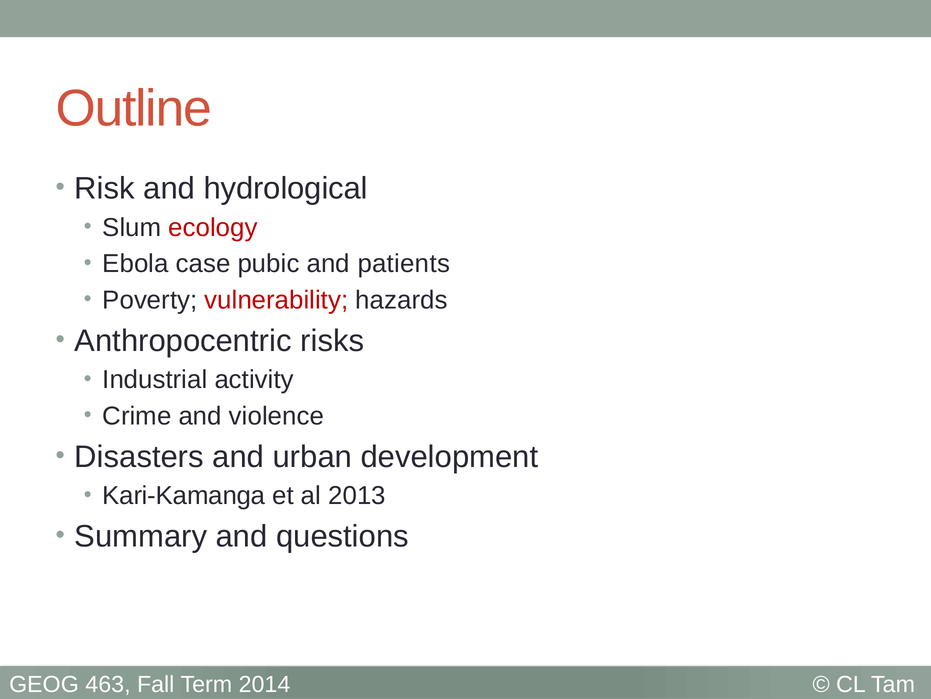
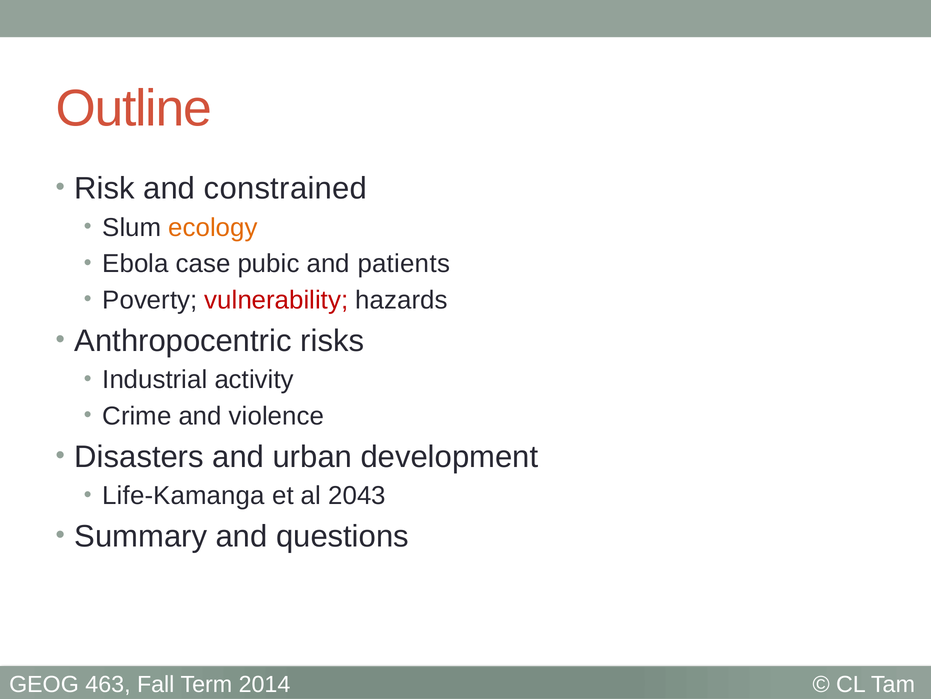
hydrological: hydrological -> constrained
ecology colour: red -> orange
Kari-Kamanga: Kari-Kamanga -> Life-Kamanga
2013: 2013 -> 2043
